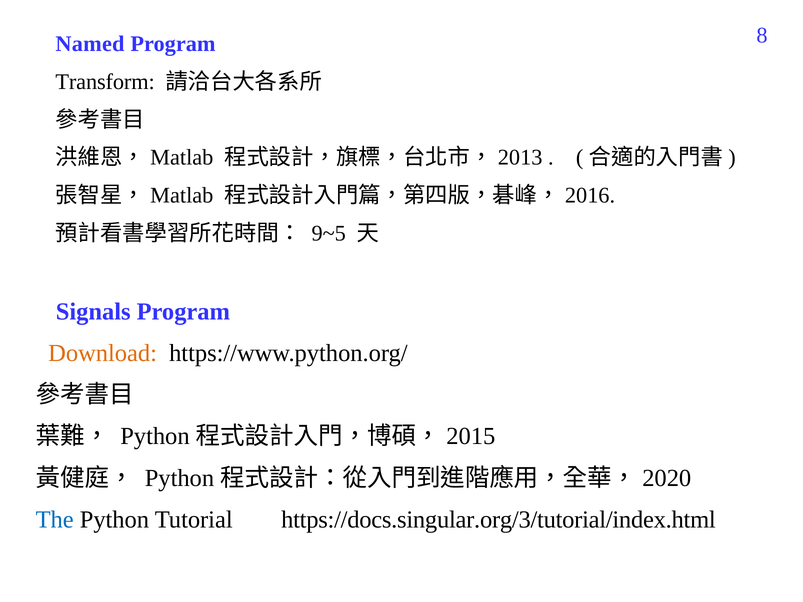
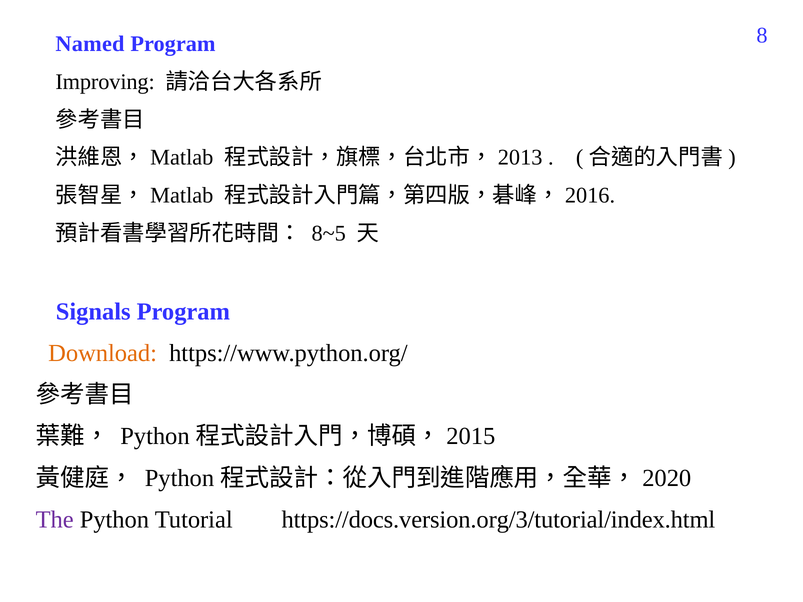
Transform: Transform -> Improving
9~5: 9~5 -> 8~5
The colour: blue -> purple
https://docs.singular.org/3/tutorial/index.html: https://docs.singular.org/3/tutorial/index.html -> https://docs.version.org/3/tutorial/index.html
